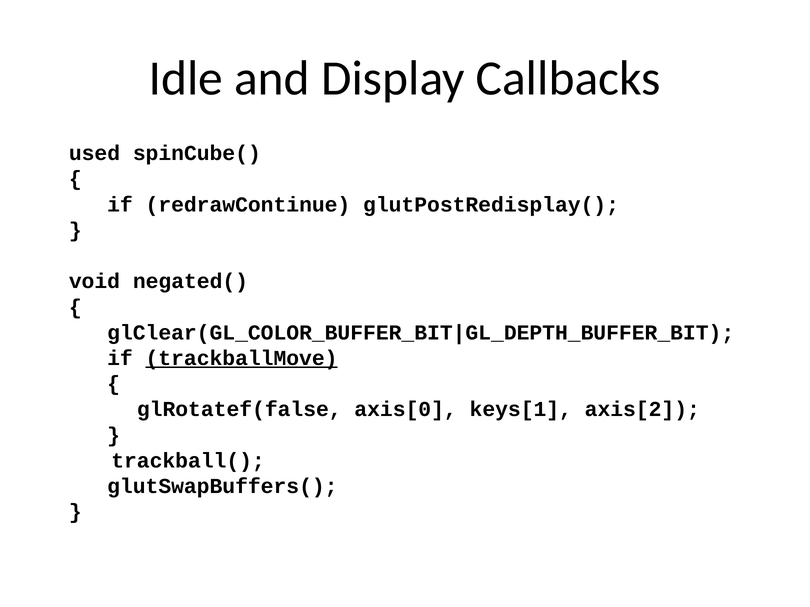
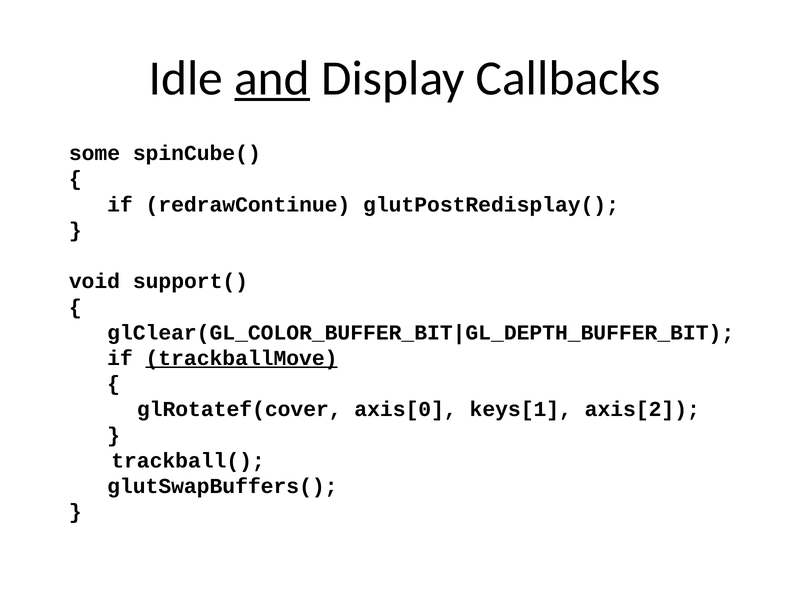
and underline: none -> present
used: used -> some
negated(: negated( -> support(
glRotatef(false: glRotatef(false -> glRotatef(cover
